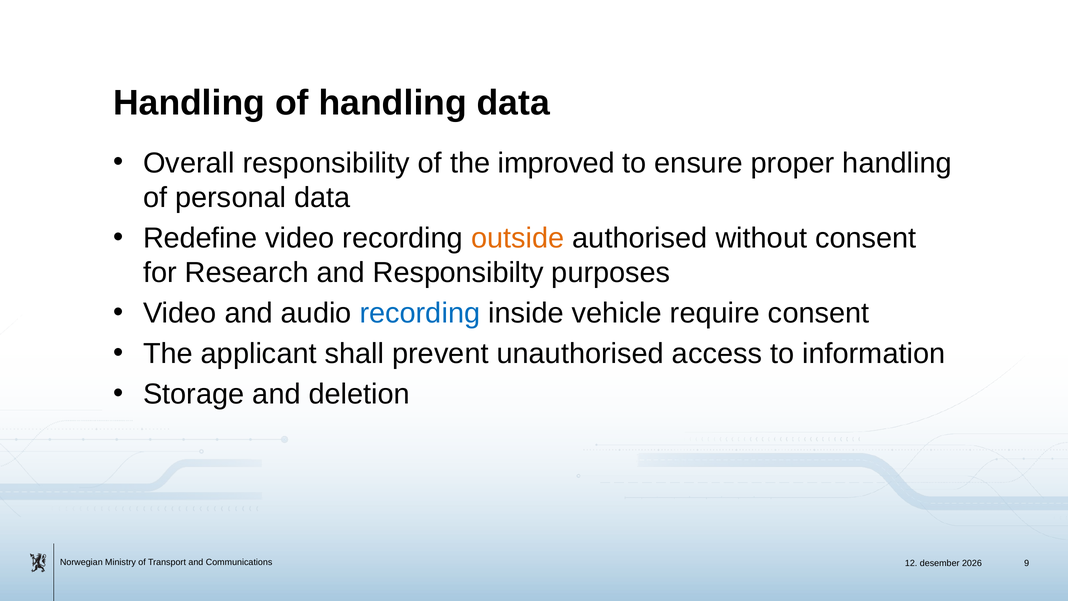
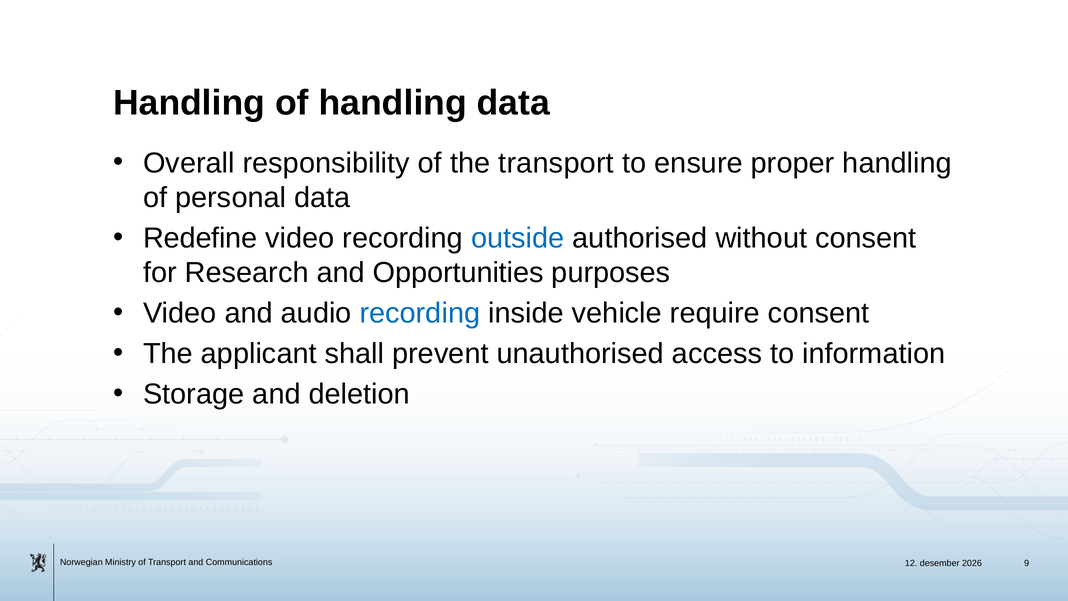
the improved: improved -> transport
outside colour: orange -> blue
Responsibilty: Responsibilty -> Opportunities
